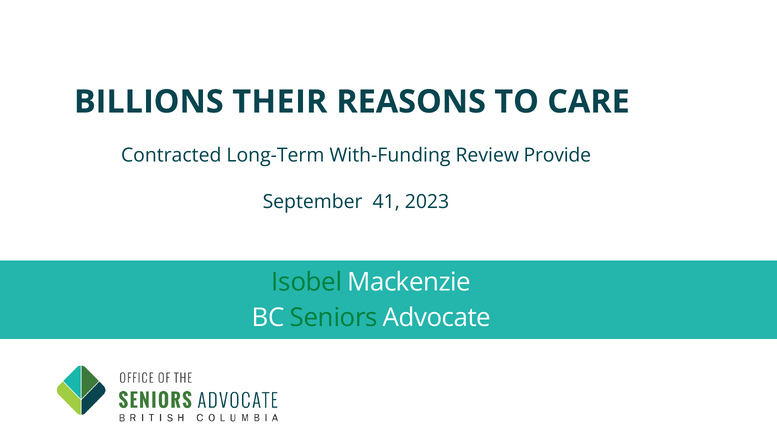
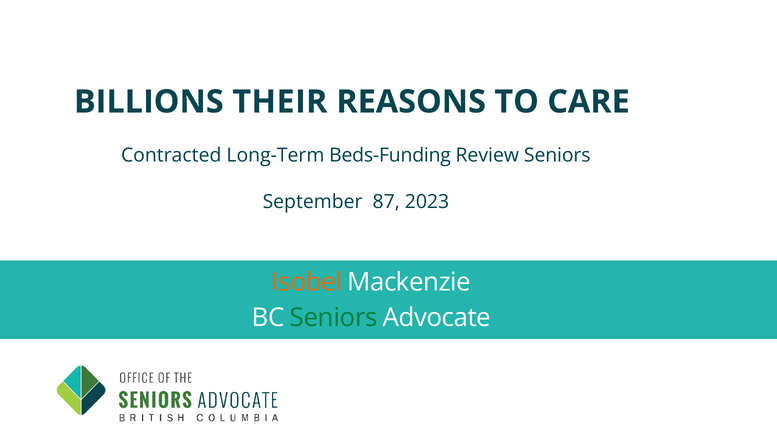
With-Funding: With-Funding -> Beds-Funding
Review Provide: Provide -> Seniors
41: 41 -> 87
Isobel colour: green -> orange
